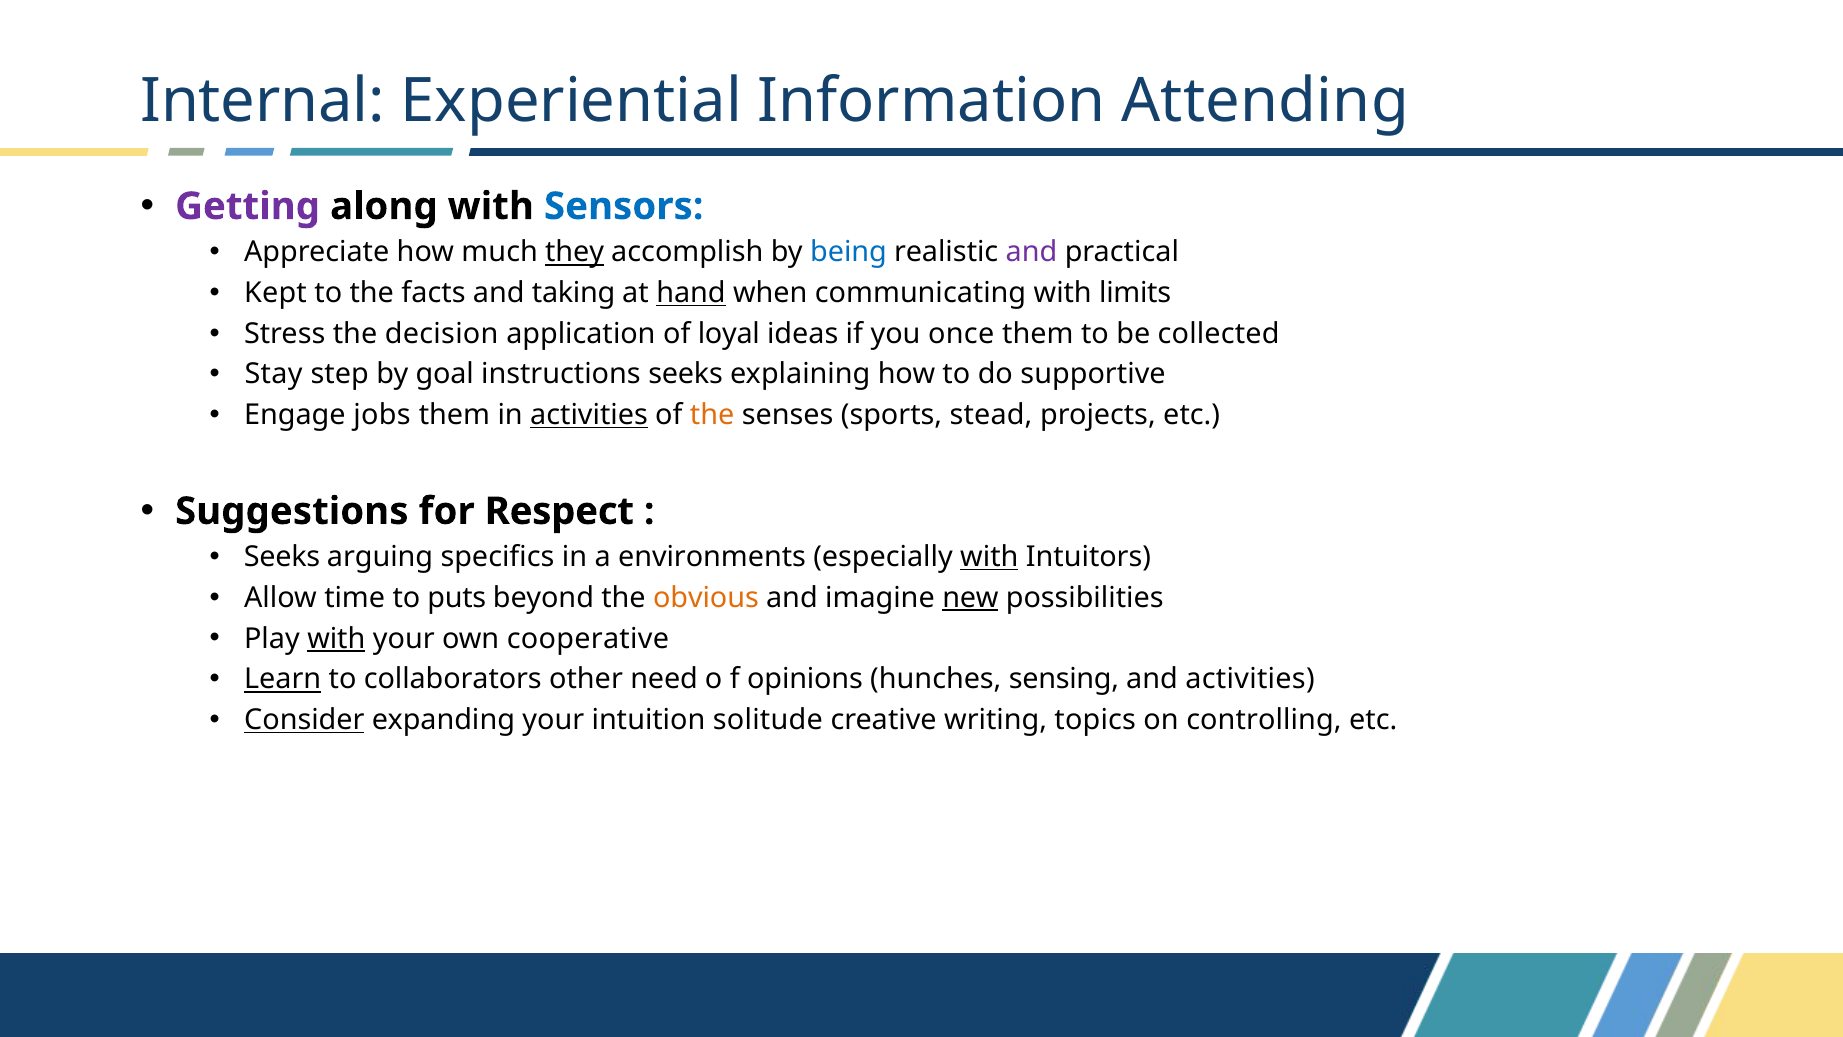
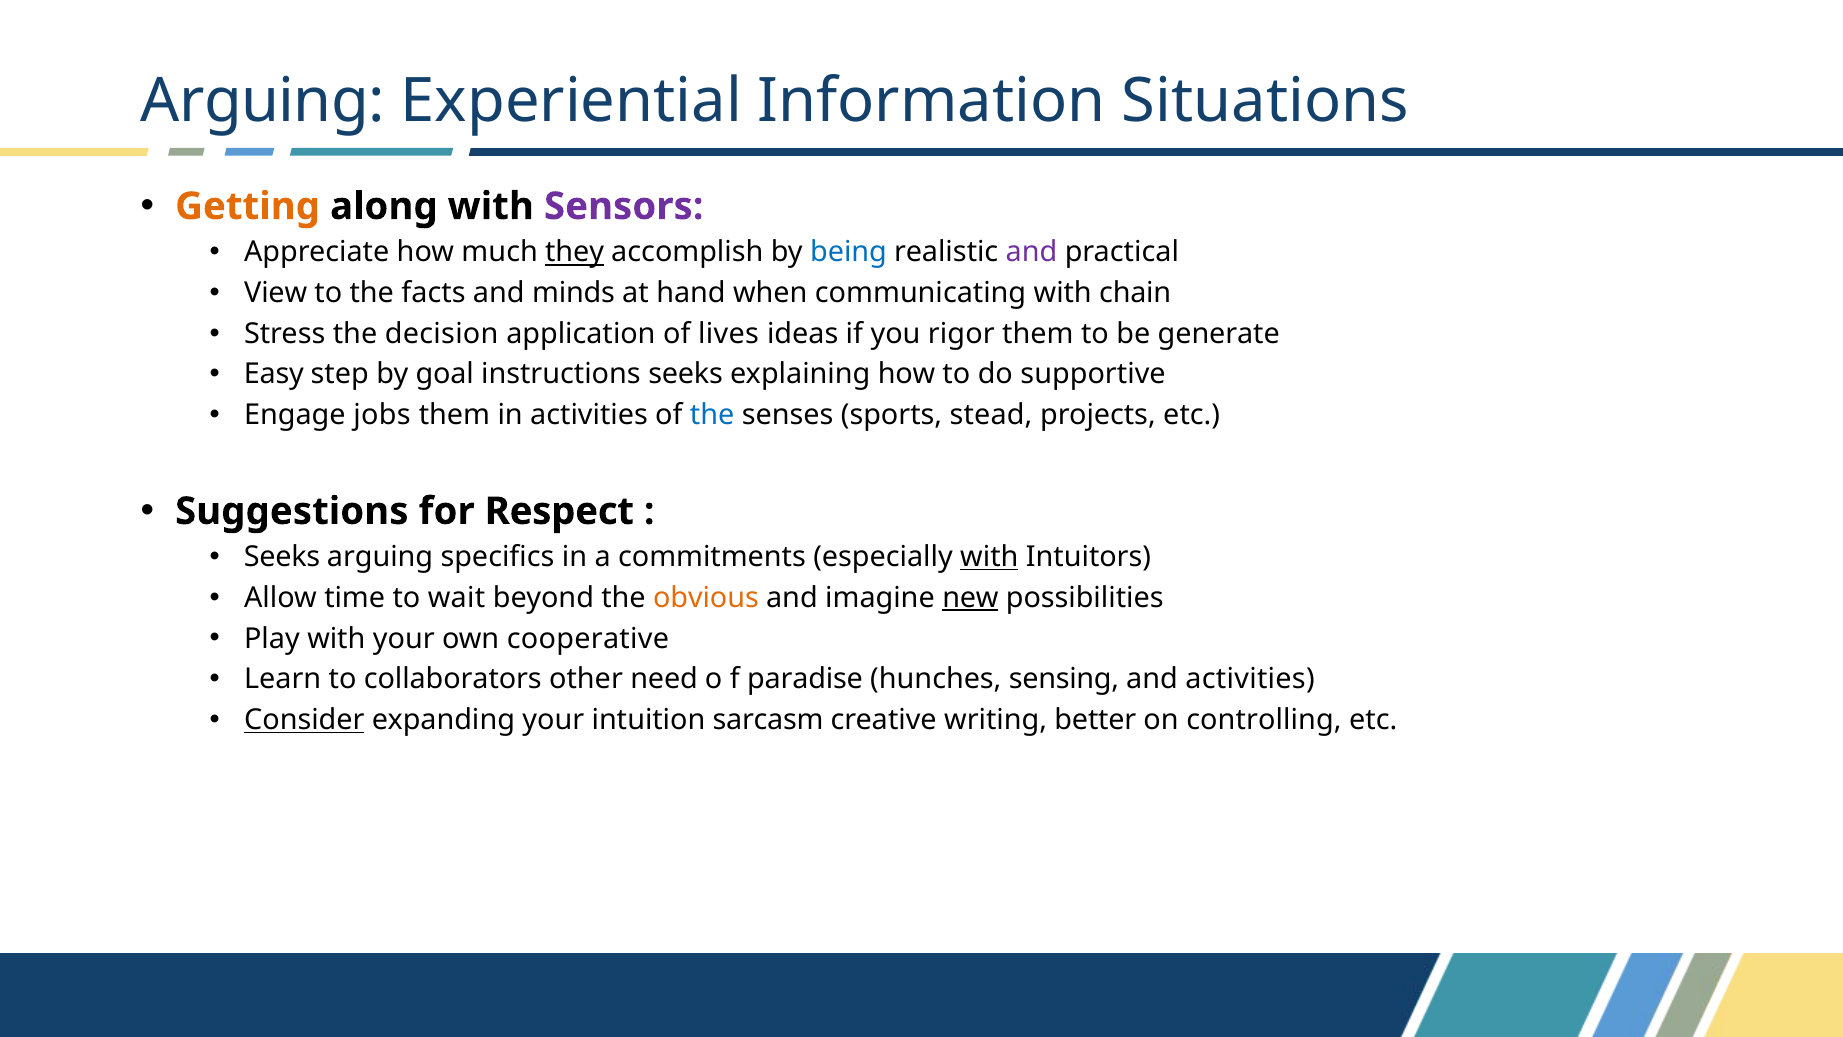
Internal at (263, 101): Internal -> Arguing
Attending: Attending -> Situations
Getting colour: purple -> orange
Sensors colour: blue -> purple
Kept: Kept -> View
taking: taking -> minds
hand underline: present -> none
limits: limits -> chain
loyal: loyal -> lives
once: once -> rigor
collected: collected -> generate
Stay: Stay -> Easy
activities at (589, 415) underline: present -> none
the at (712, 415) colour: orange -> blue
environments: environments -> commitments
puts: puts -> wait
with at (336, 638) underline: present -> none
Learn underline: present -> none
opinions: opinions -> paradise
solitude: solitude -> sarcasm
topics: topics -> better
